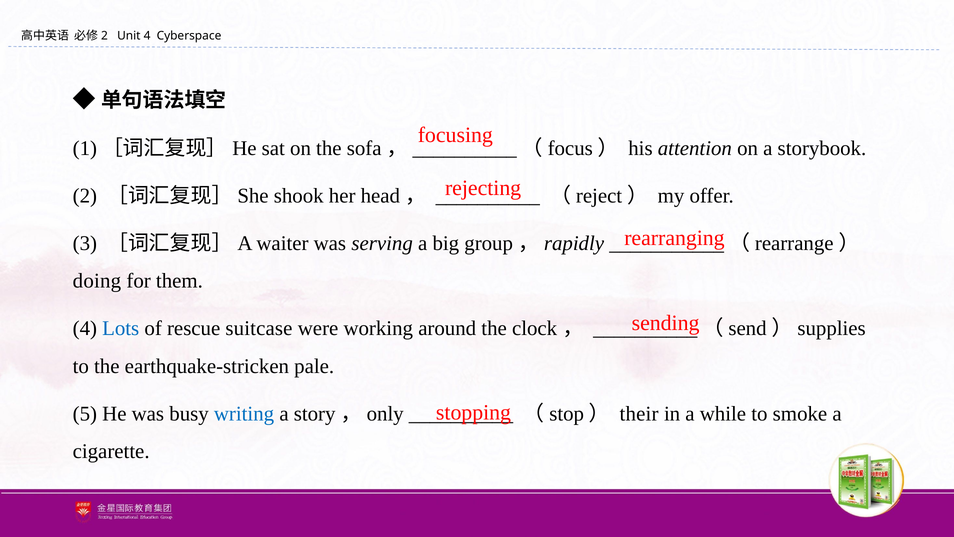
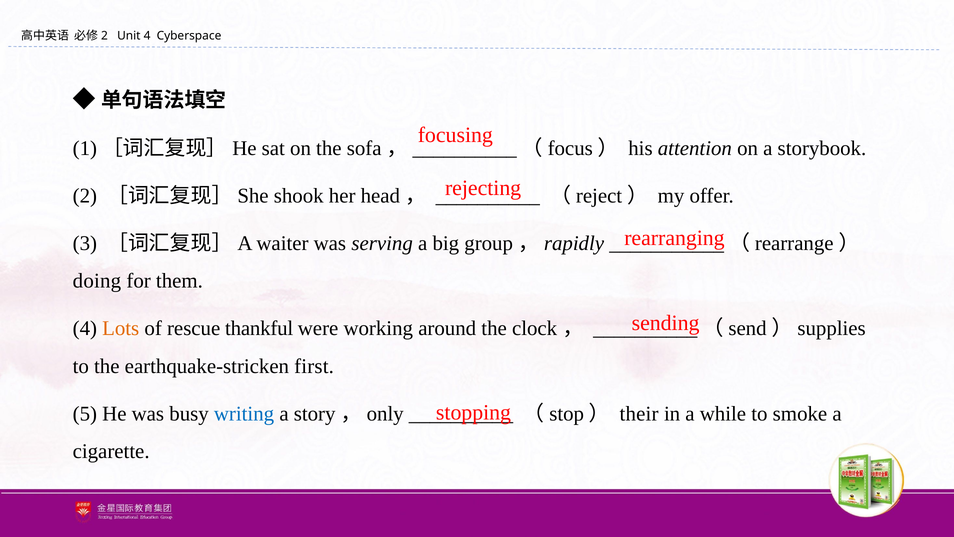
Lots colour: blue -> orange
suitcase: suitcase -> thankful
pale: pale -> first
